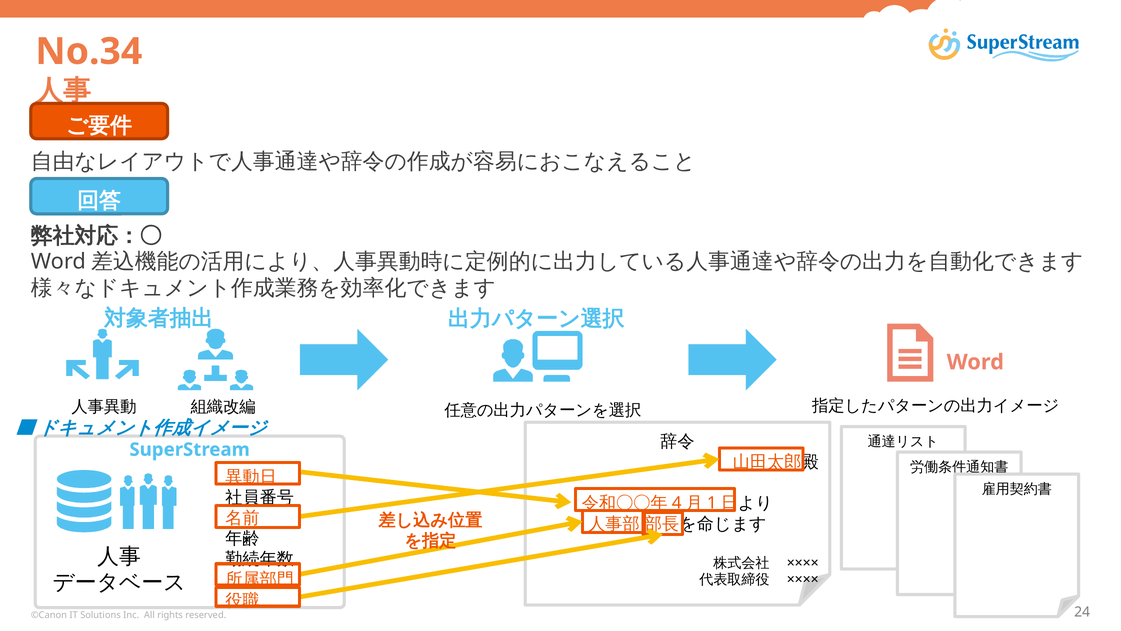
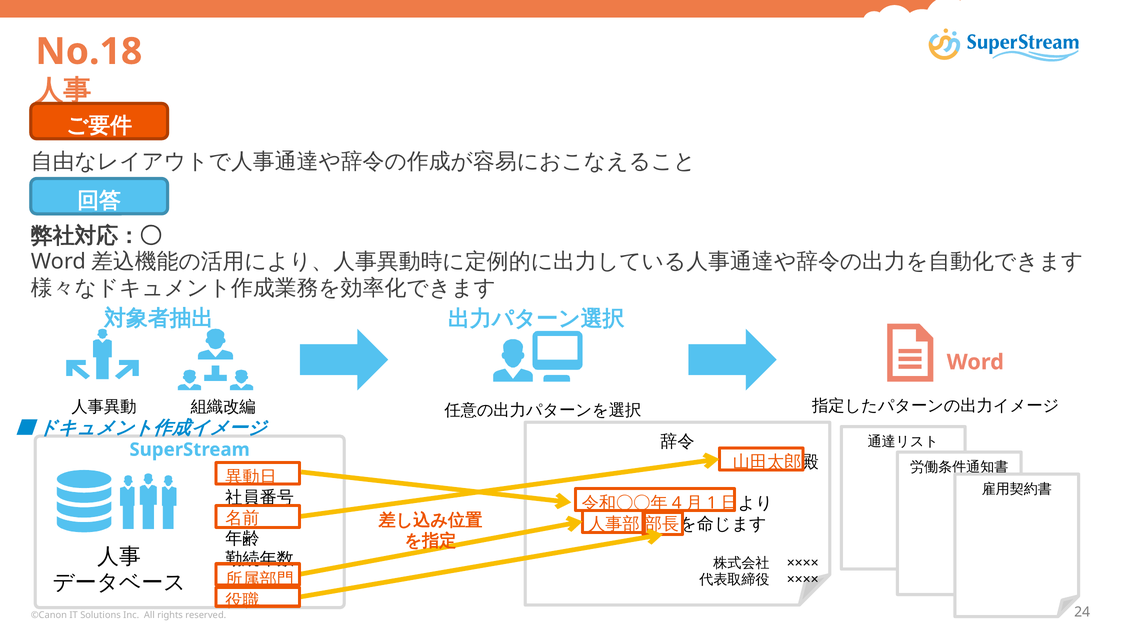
No.34: No.34 -> No.18
